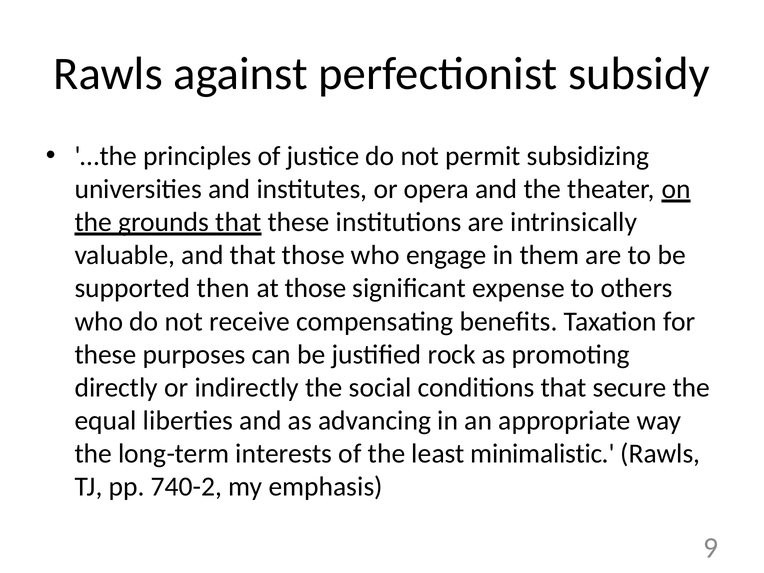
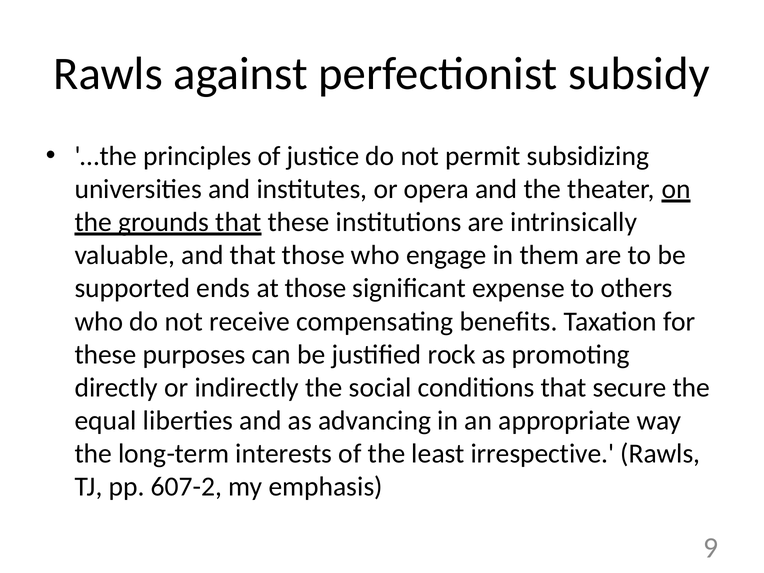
then: then -> ends
minimalistic: minimalistic -> irrespective
740-2: 740-2 -> 607-2
